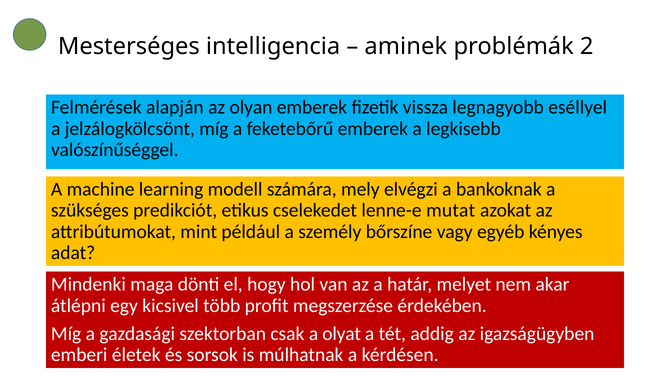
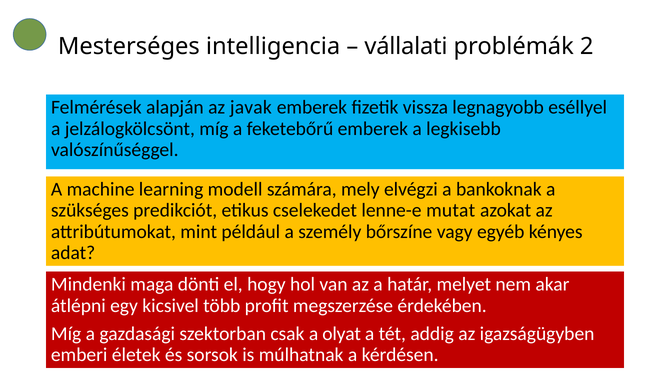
aminek: aminek -> vállalati
olyan: olyan -> javak
